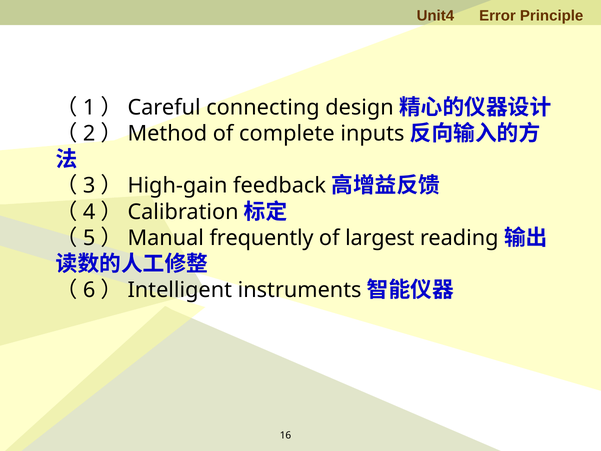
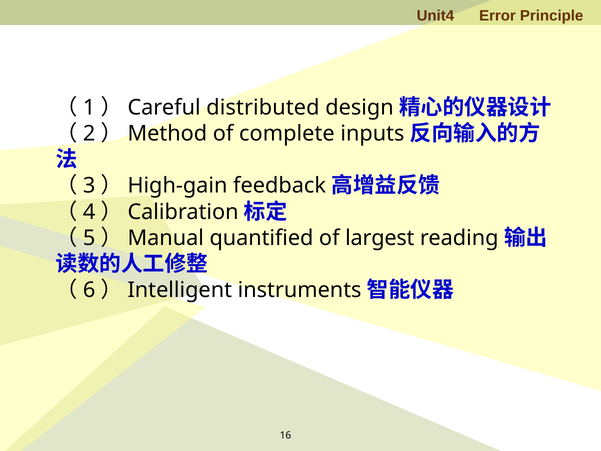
connecting: connecting -> distributed
frequently: frequently -> quantified
